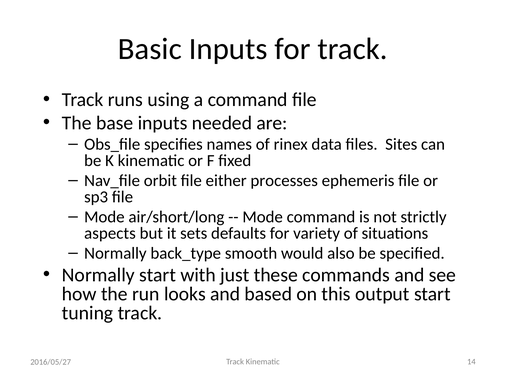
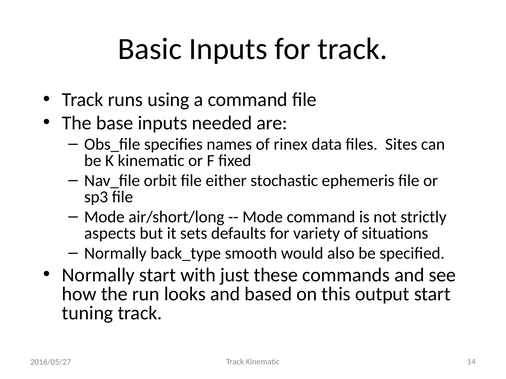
processes: processes -> stochastic
